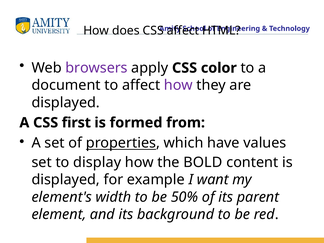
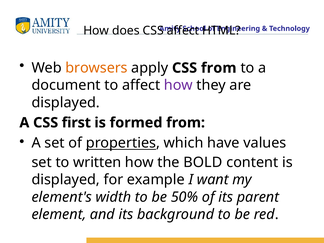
browsers colour: purple -> orange
CSS color: color -> from
display: display -> written
